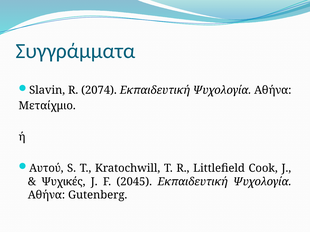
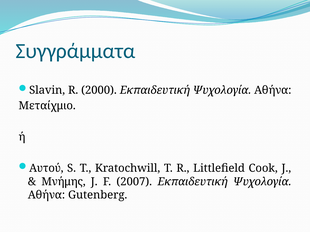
2074: 2074 -> 2000
Ψυχικές: Ψυχικές -> Μνήμης
2045: 2045 -> 2007
